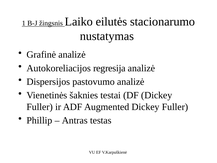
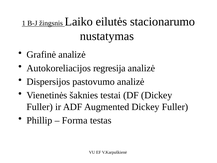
Antras: Antras -> Forma
